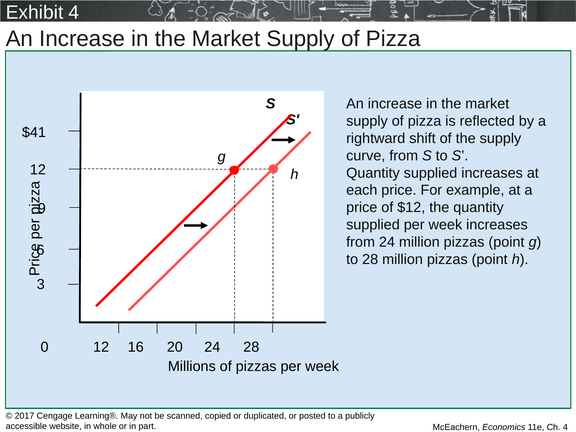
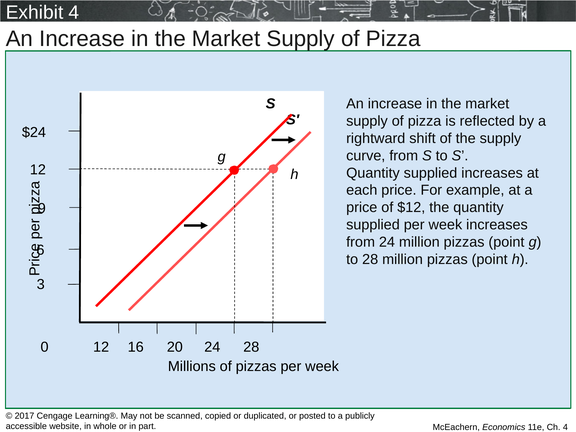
$41: $41 -> $24
